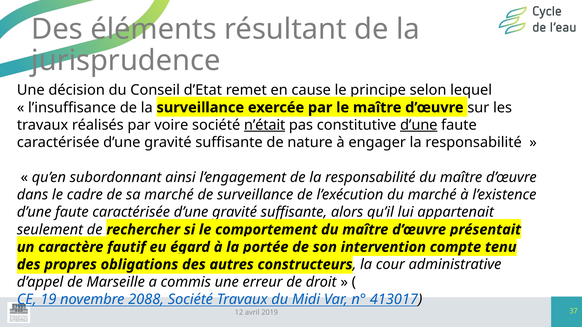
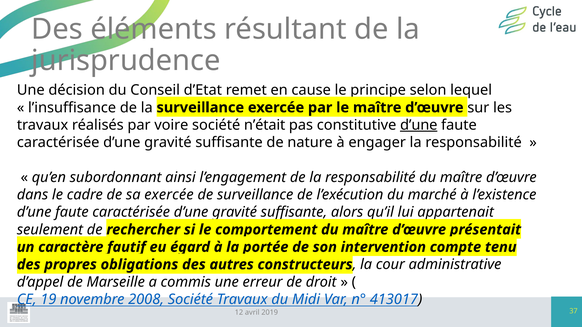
n’était underline: present -> none
sa marché: marché -> exercée
2088: 2088 -> 2008
